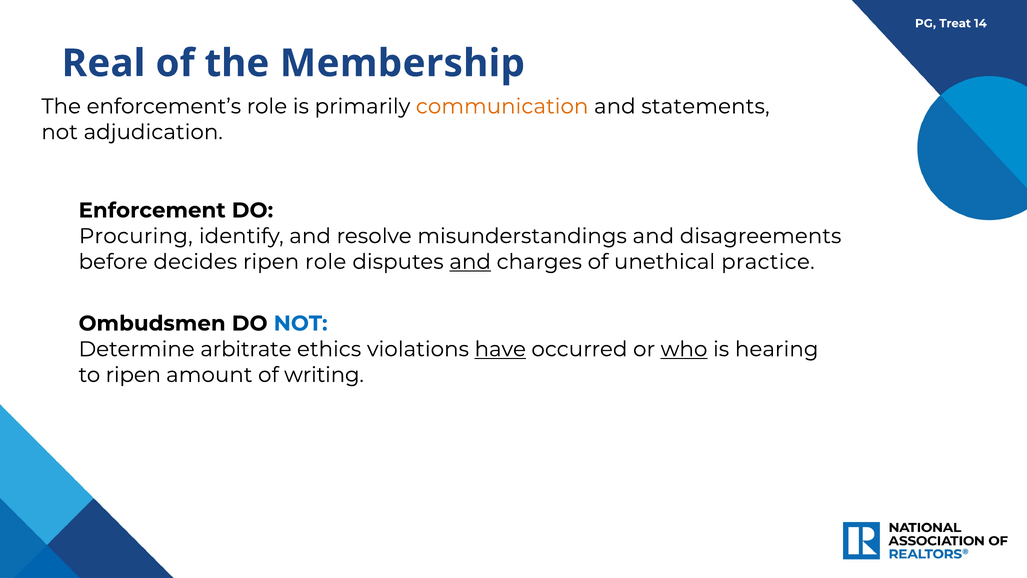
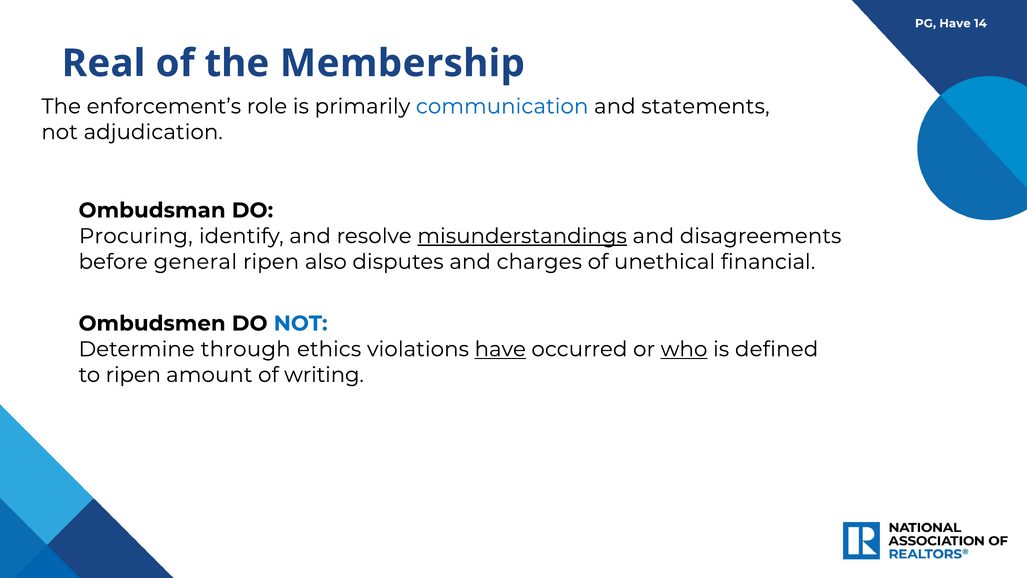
PG Treat: Treat -> Have
communication colour: orange -> blue
Enforcement: Enforcement -> Ombudsman
misunderstandings underline: none -> present
decides: decides -> general
ripen role: role -> also
and at (470, 262) underline: present -> none
practice: practice -> financial
arbitrate: arbitrate -> through
hearing: hearing -> defined
